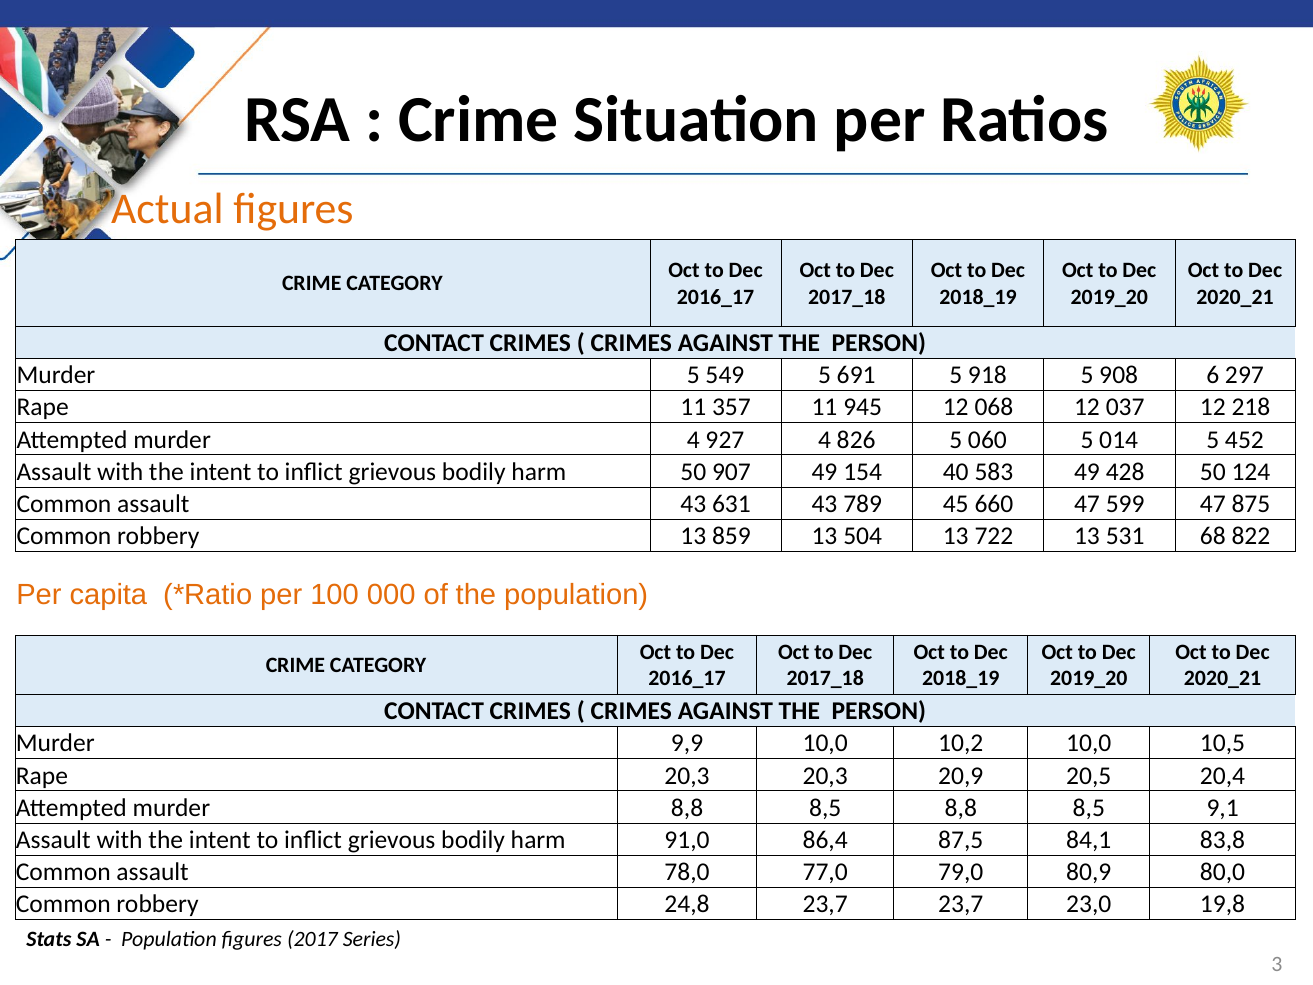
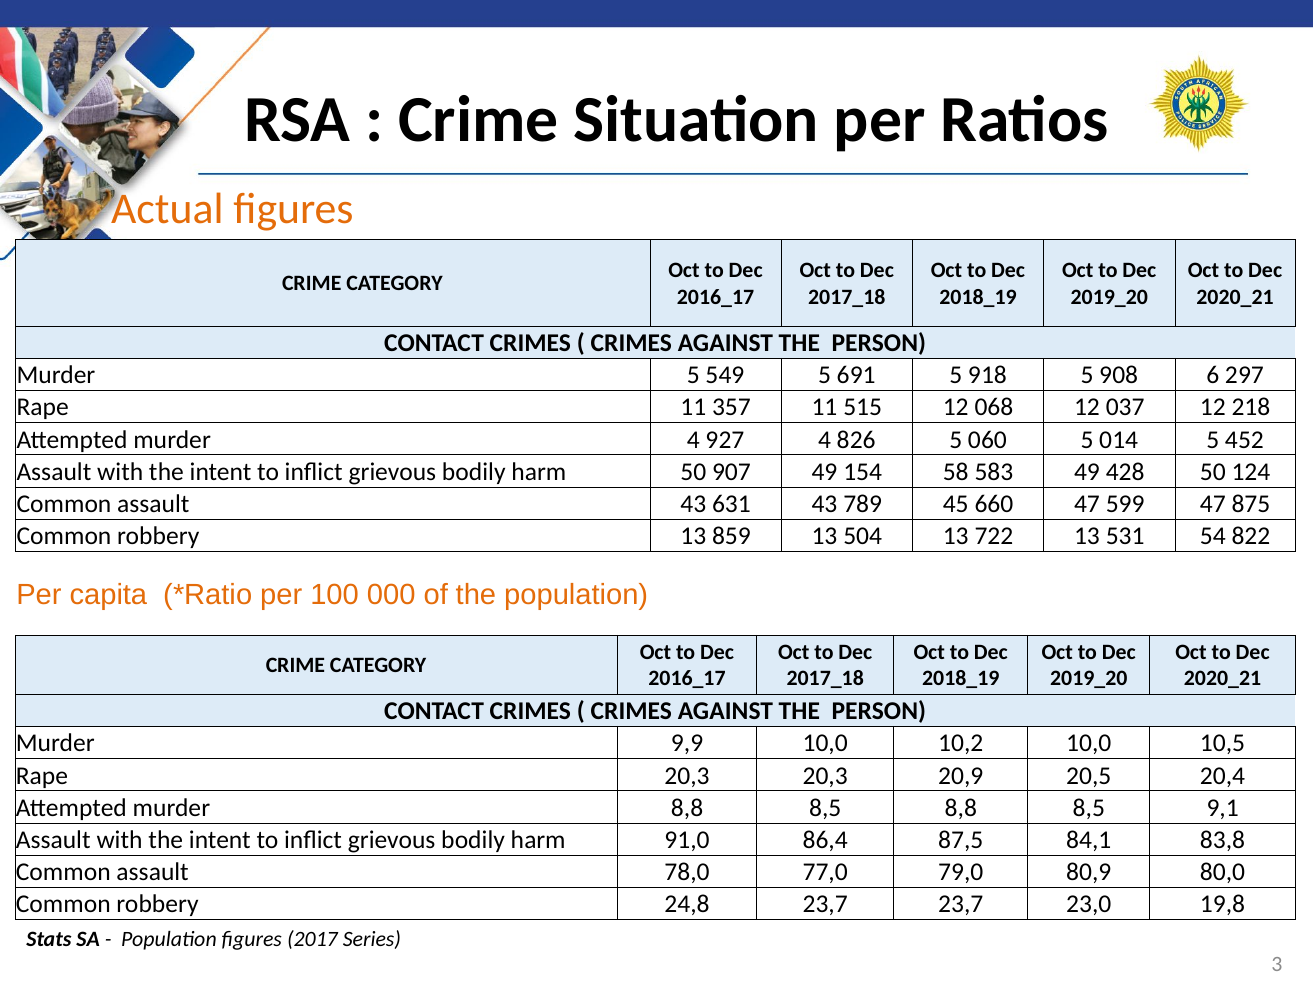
945: 945 -> 515
40: 40 -> 58
68: 68 -> 54
